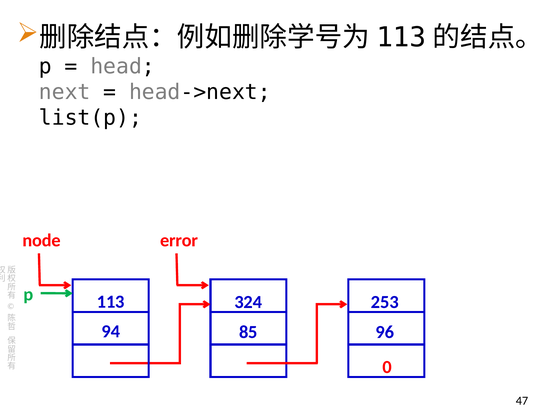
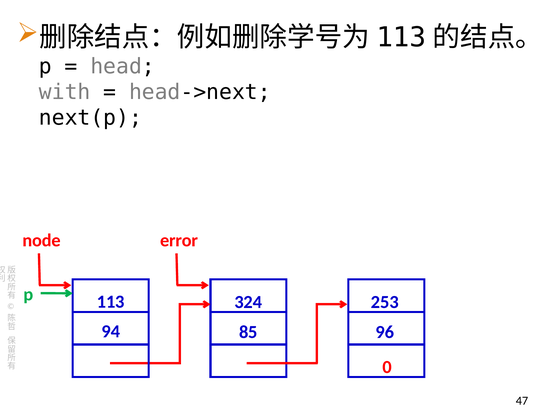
next: next -> with
list(p: list(p -> next(p
